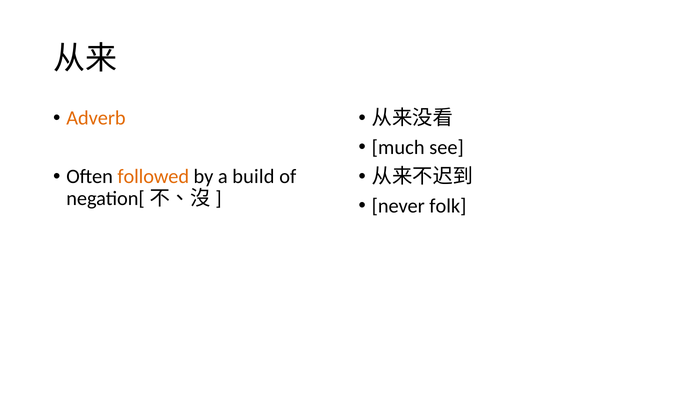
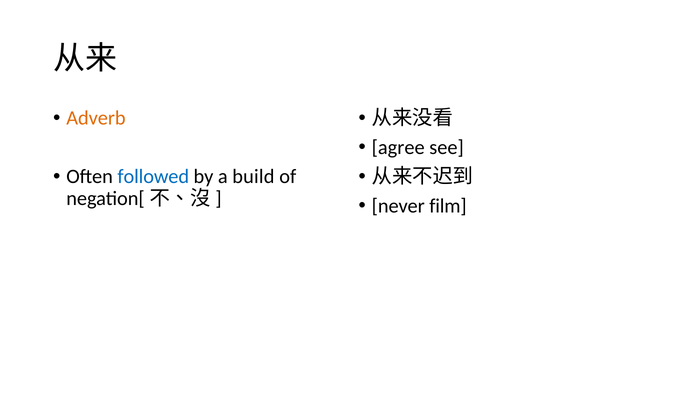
much: much -> agree
followed colour: orange -> blue
folk: folk -> film
